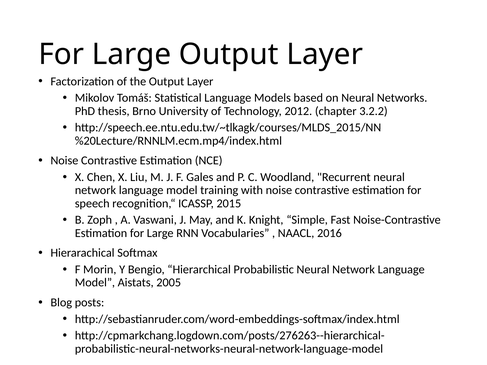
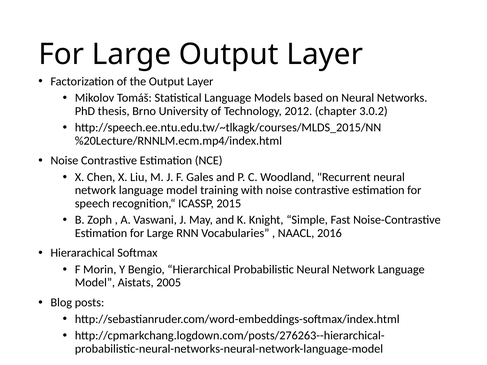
3.2.2: 3.2.2 -> 3.0.2
